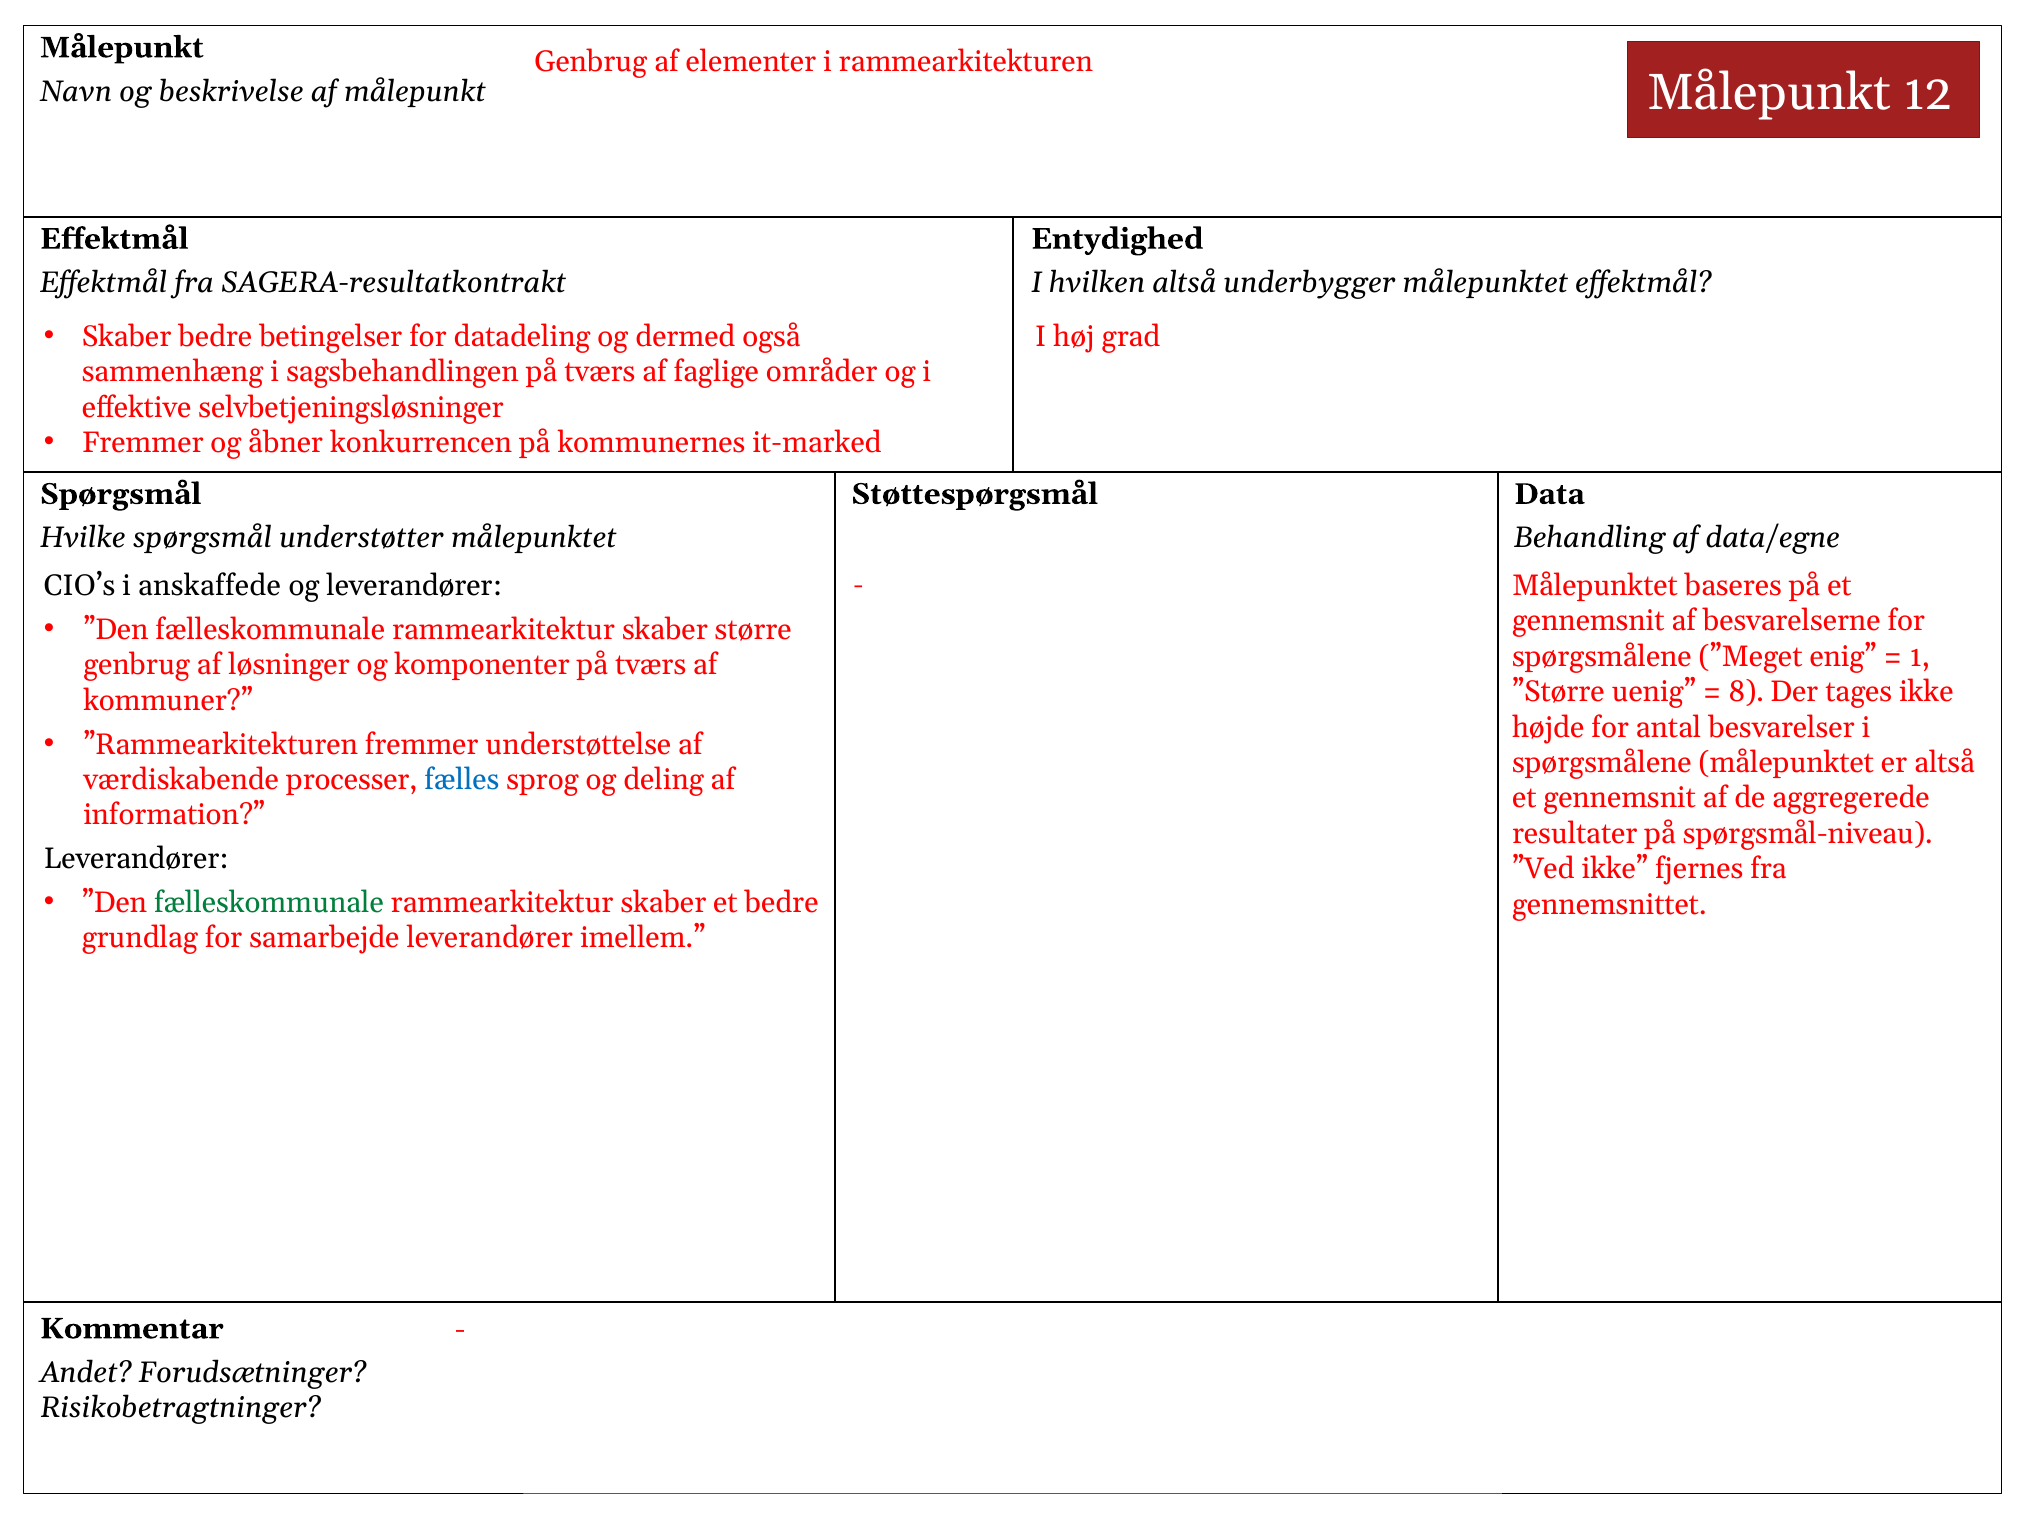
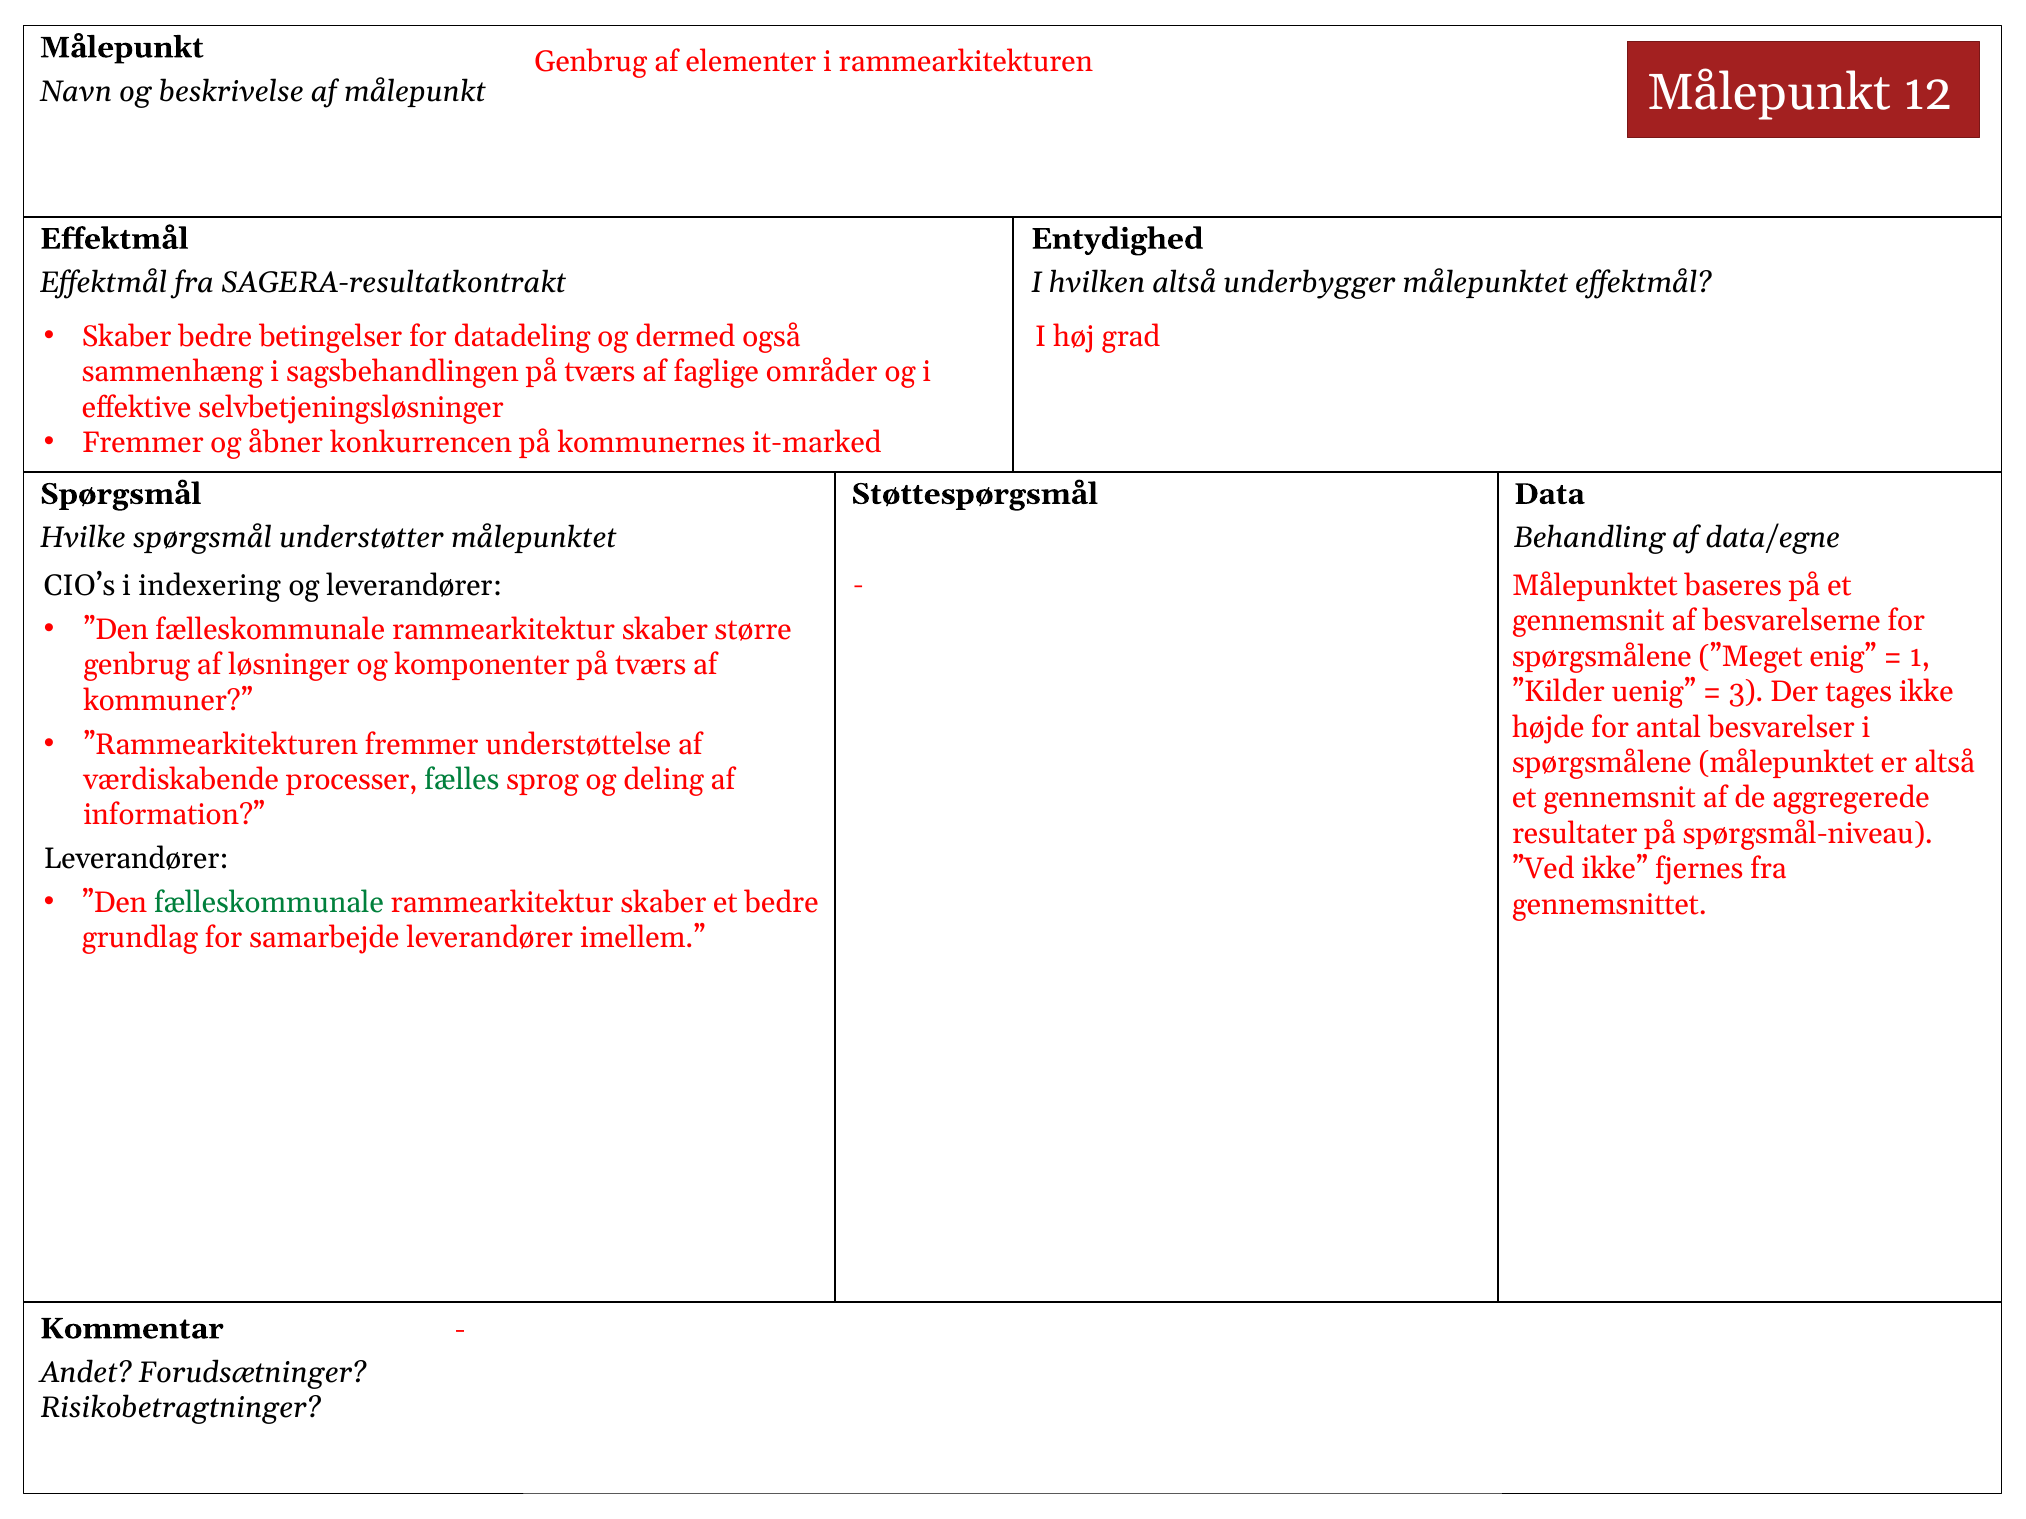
anskaffede: anskaffede -> indexering
”Større: ”Større -> ”Kilder
8: 8 -> 3
fælles colour: blue -> green
